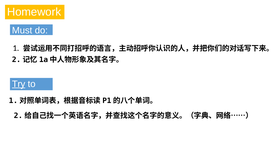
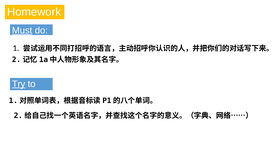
Must underline: none -> present
